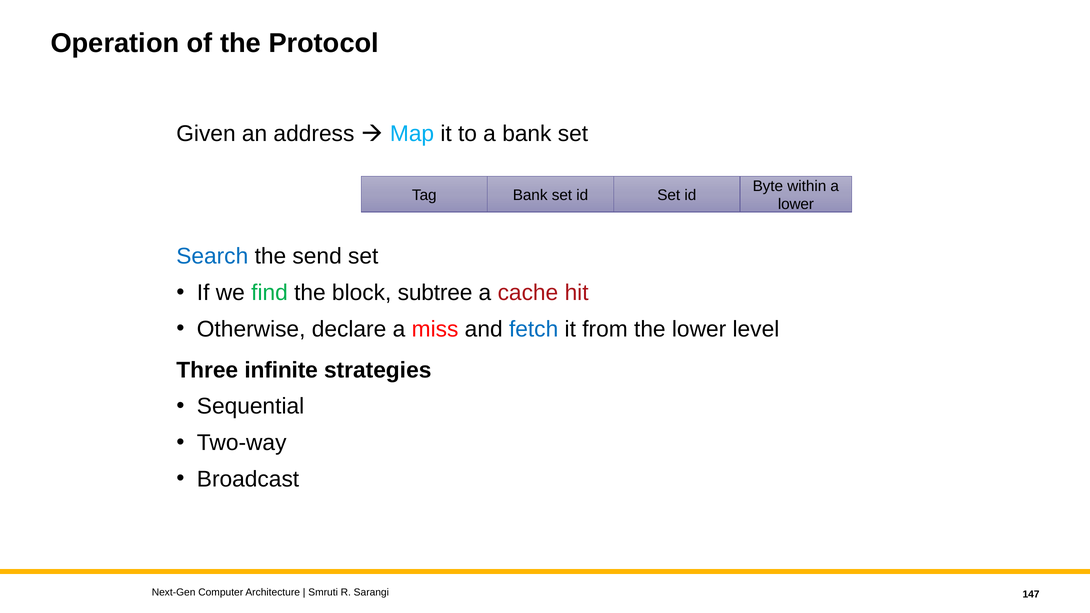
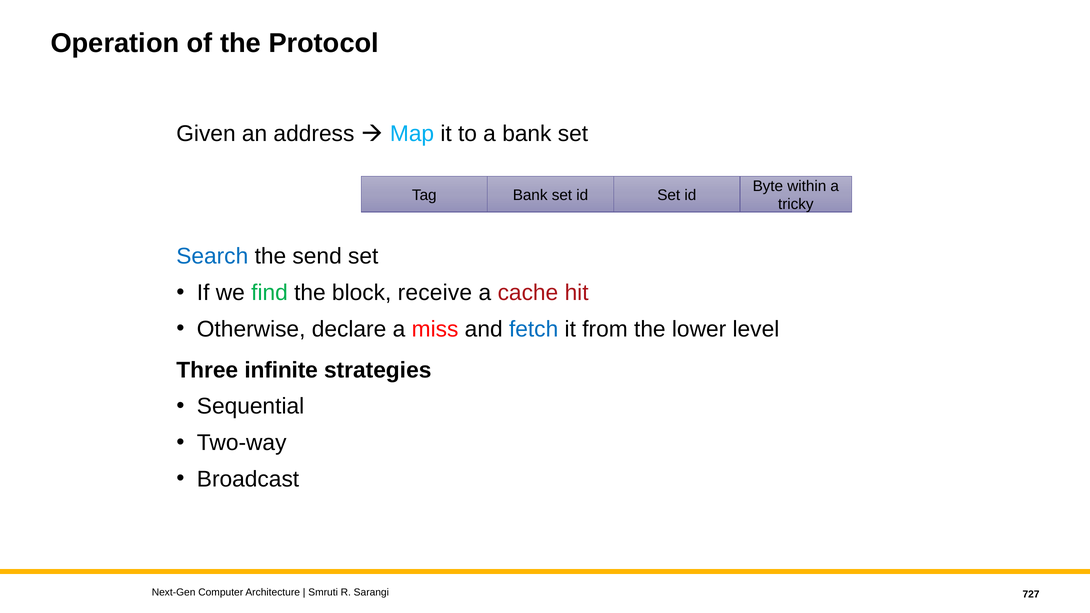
lower at (796, 204): lower -> tricky
subtree: subtree -> receive
147: 147 -> 727
